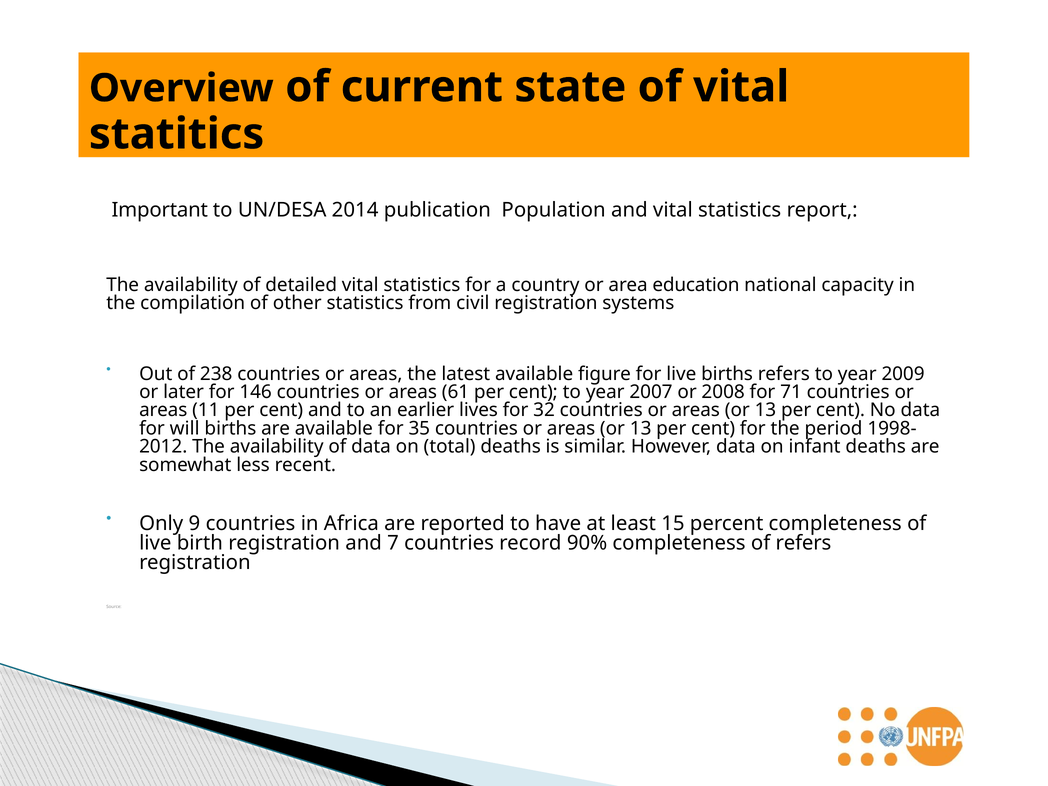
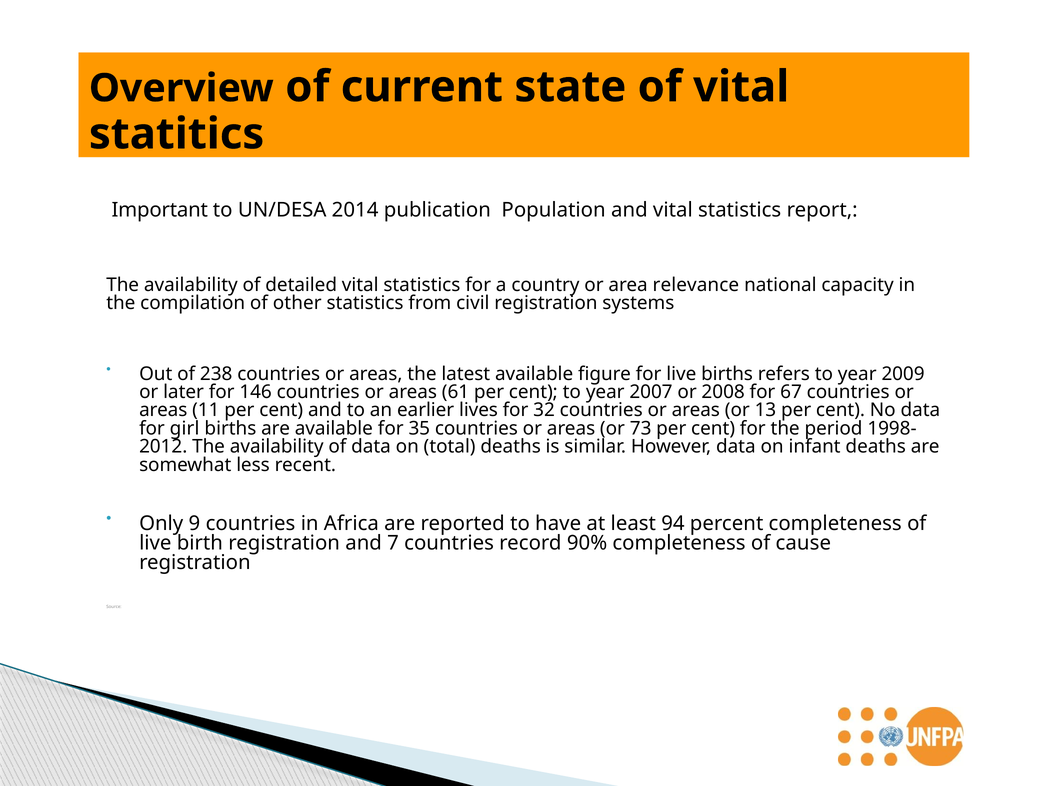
education: education -> relevance
71: 71 -> 67
will: will -> girl
13 at (641, 428): 13 -> 73
15: 15 -> 94
of refers: refers -> cause
